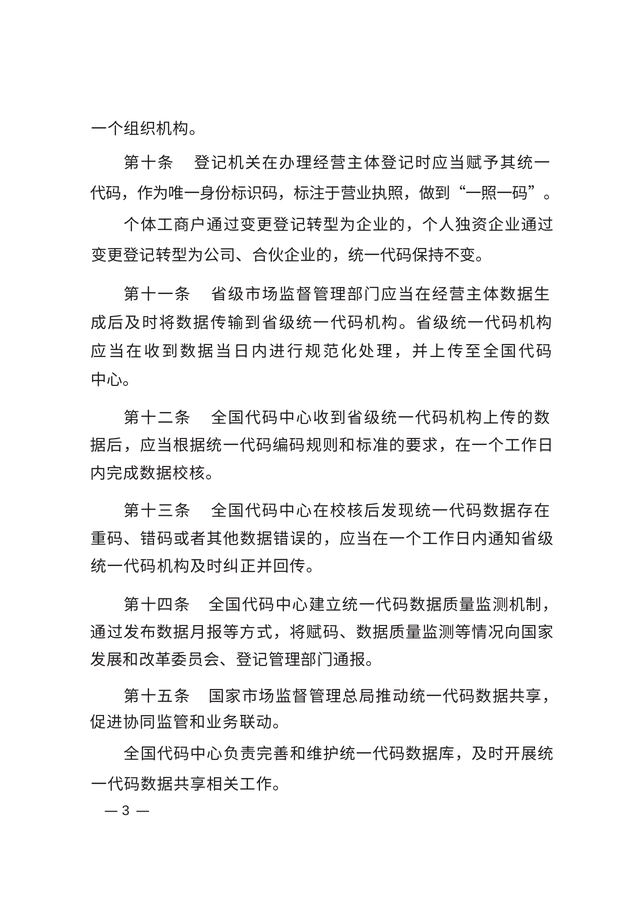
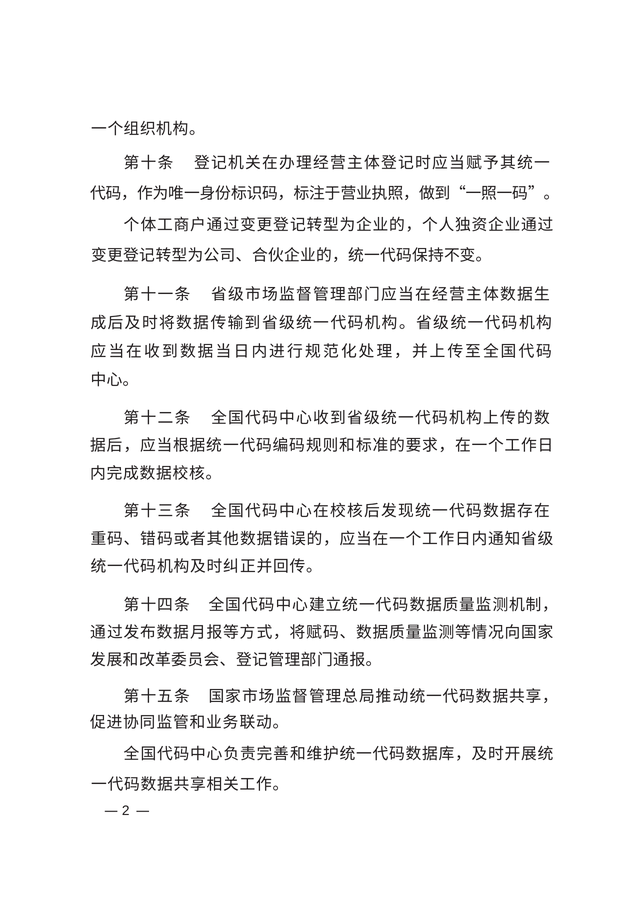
3: 3 -> 2
